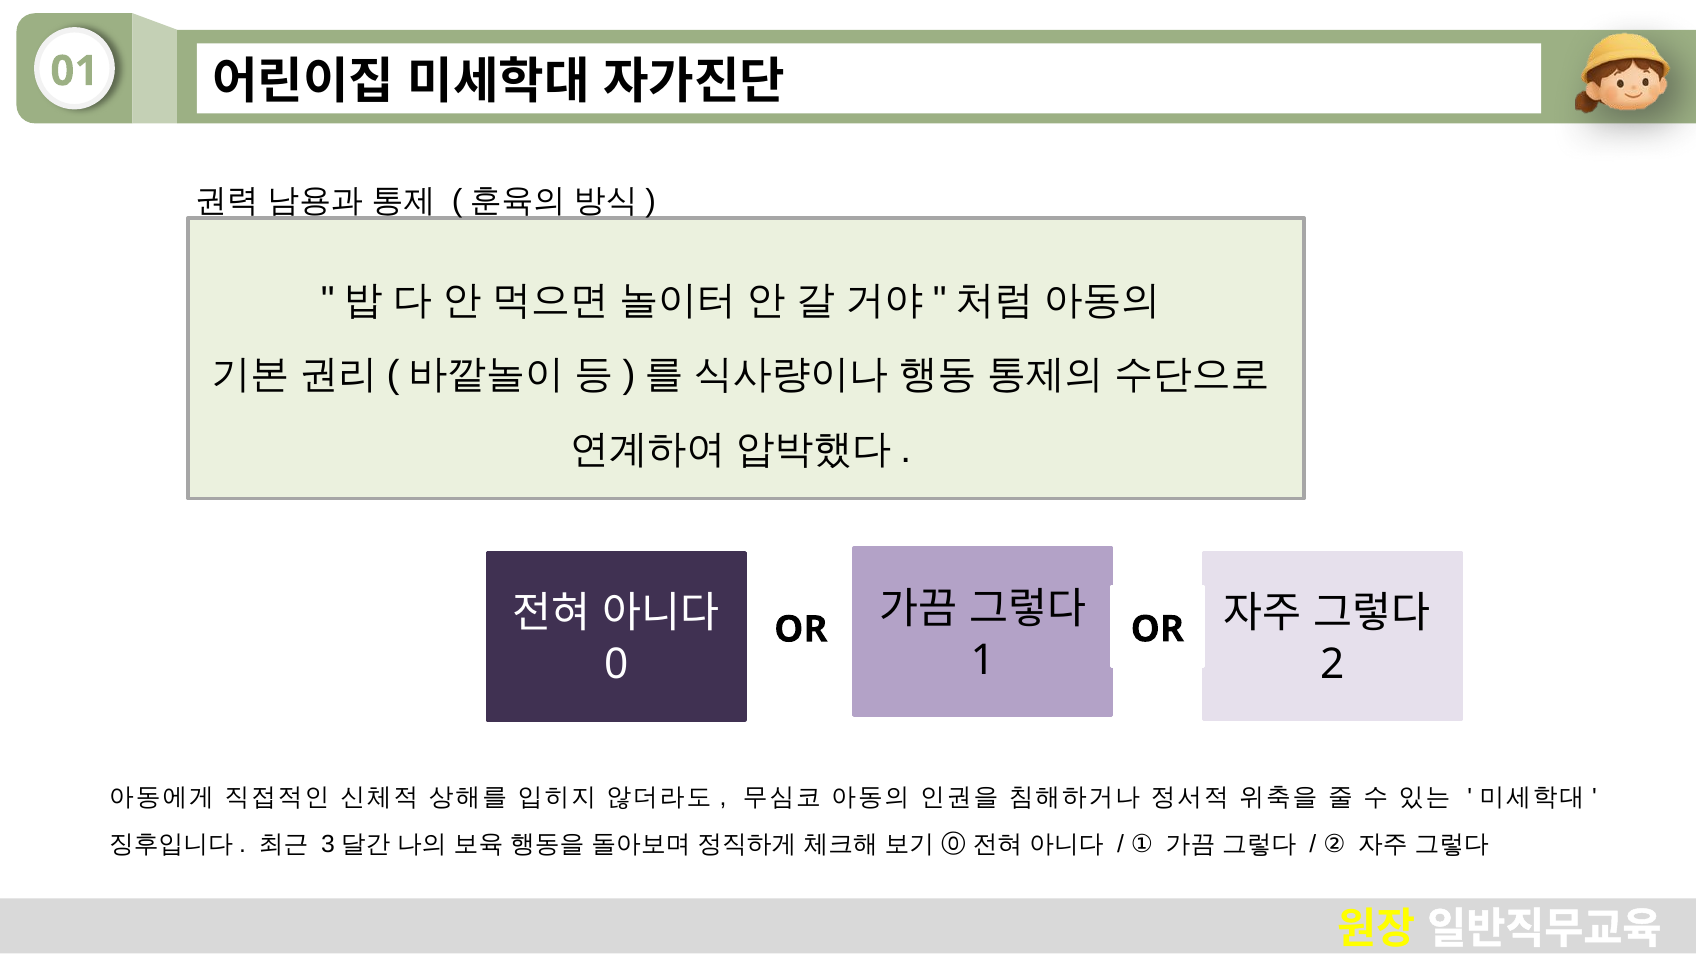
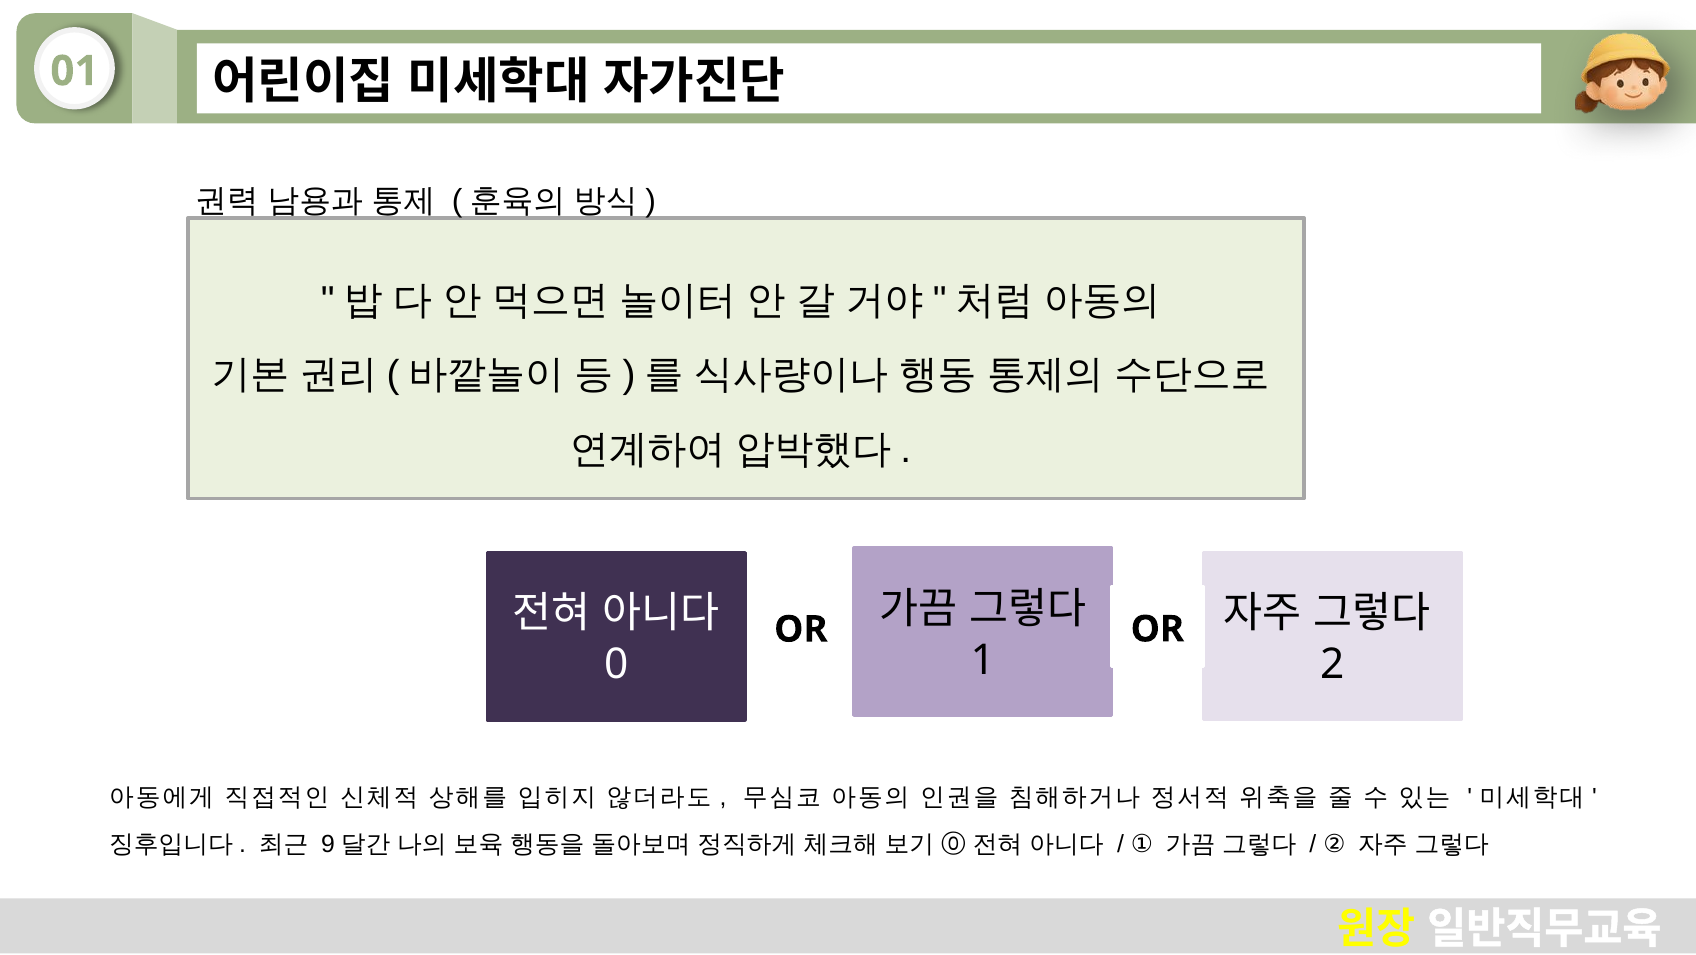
3: 3 -> 9
